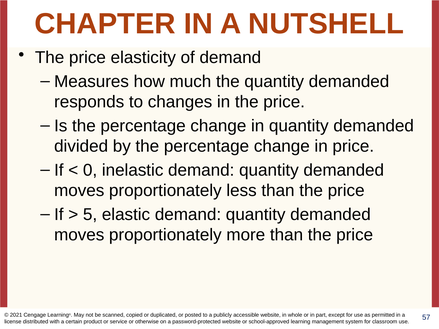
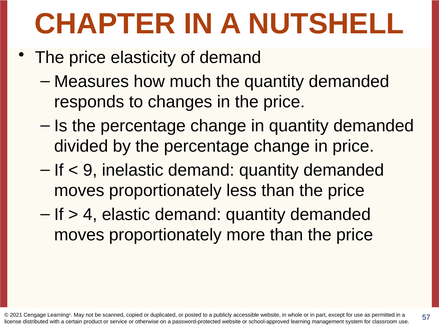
0: 0 -> 9
5: 5 -> 4
